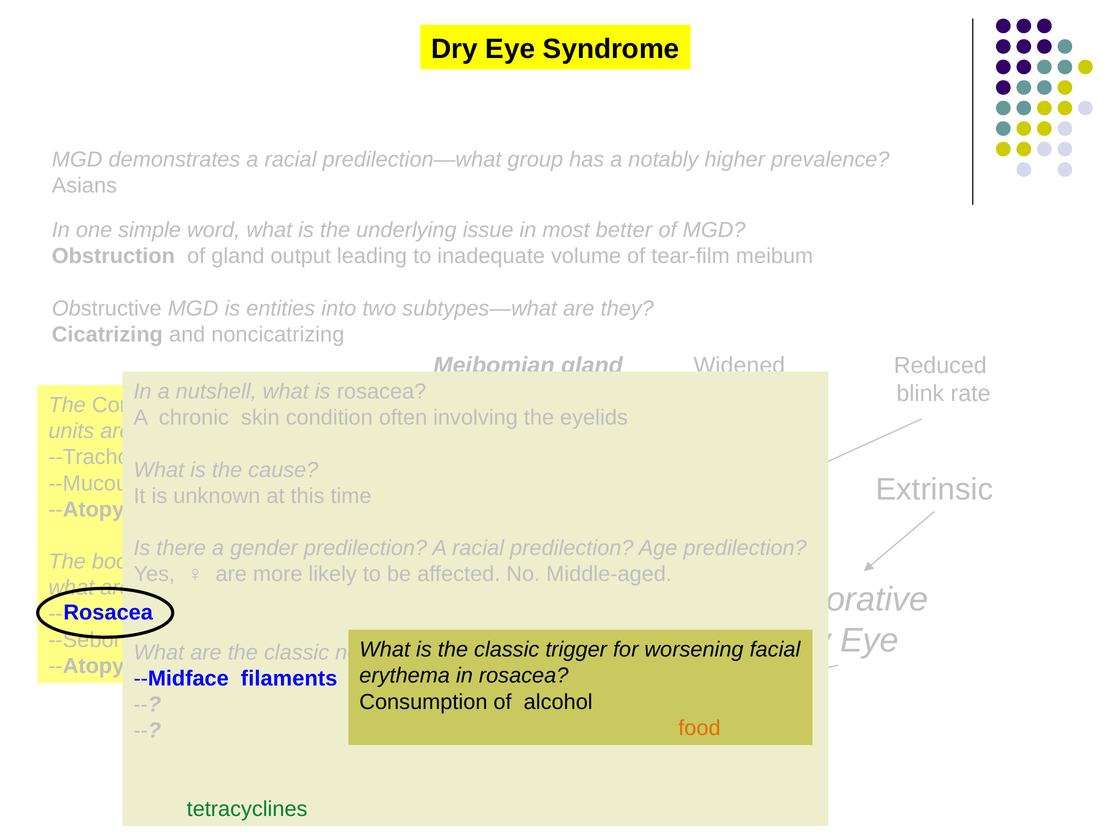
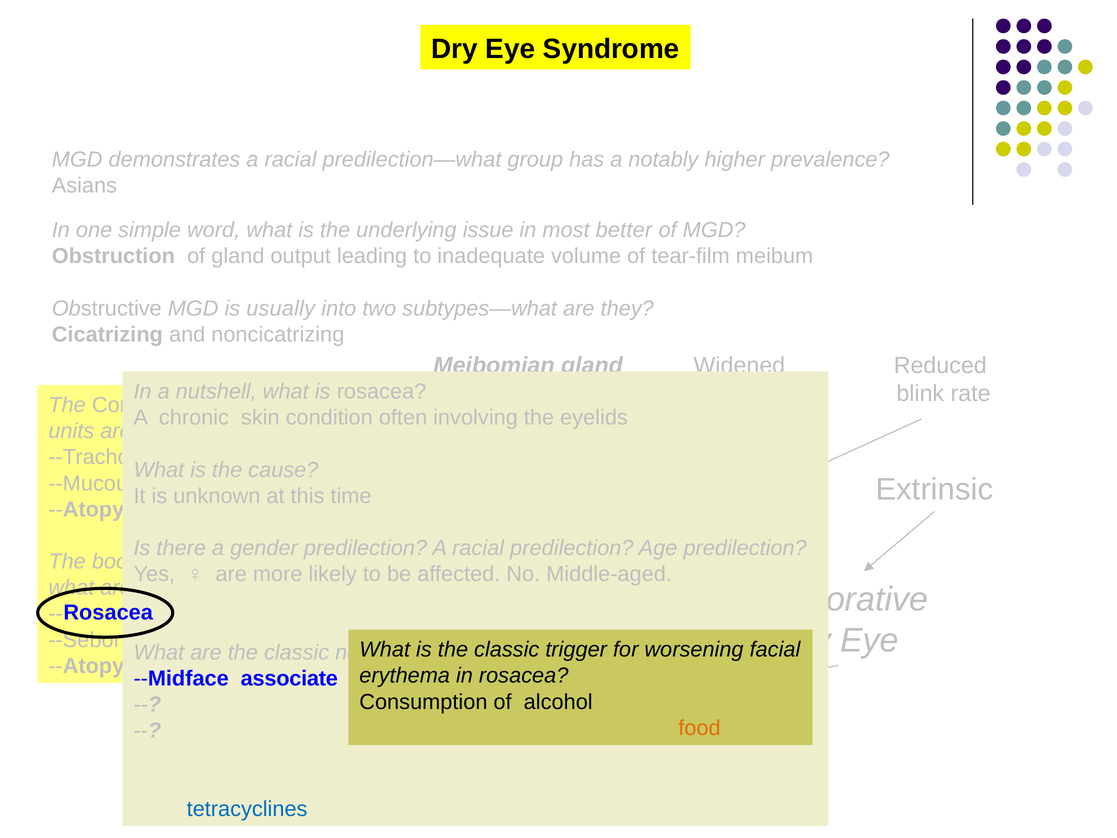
entities: entities -> usually
filaments: filaments -> associate
tetracyclines colour: green -> blue
